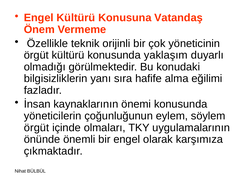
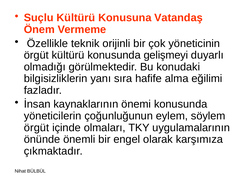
Engel at (39, 18): Engel -> Suçlu
yaklaşım: yaklaşım -> gelişmeyi
